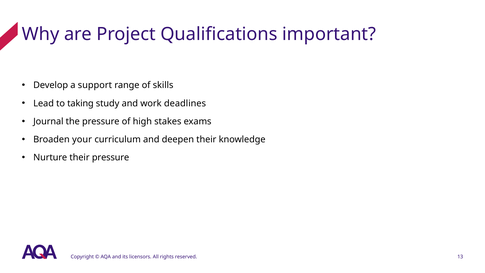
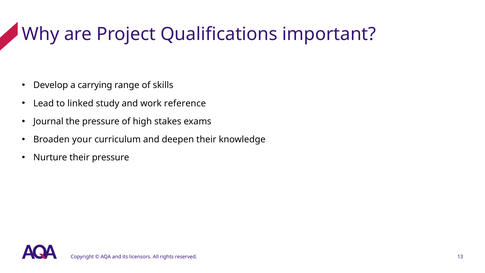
support: support -> carrying
taking: taking -> linked
deadlines: deadlines -> reference
